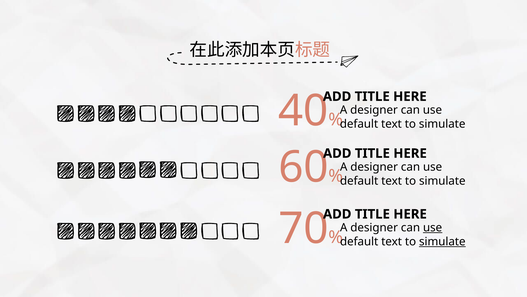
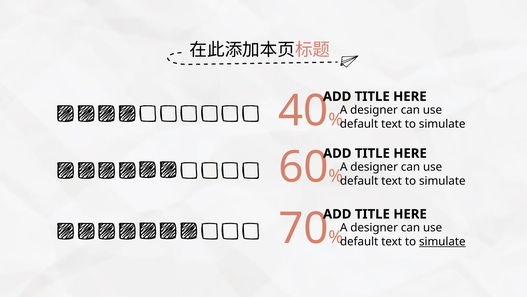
use at (433, 227) underline: present -> none
